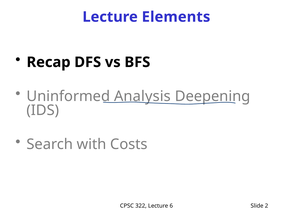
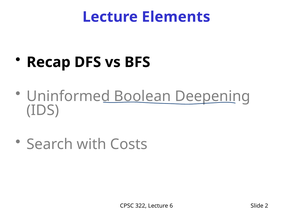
Analysis: Analysis -> Boolean
